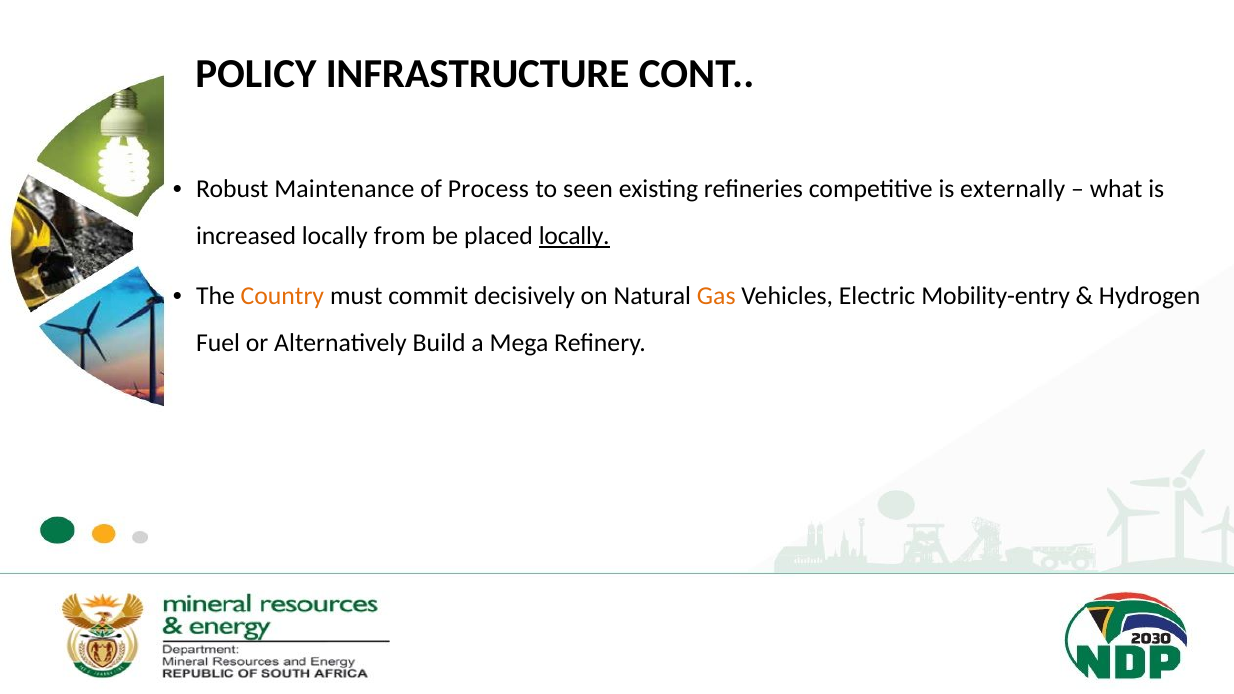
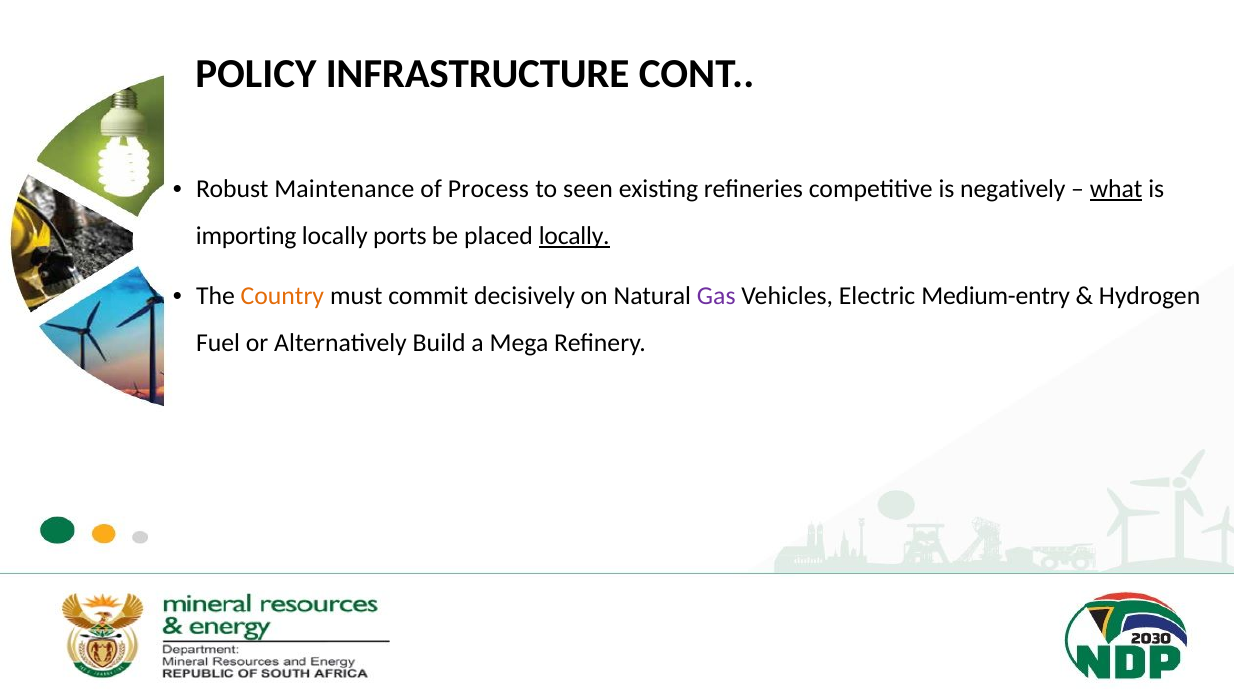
externally: externally -> negatively
what underline: none -> present
increased: increased -> importing
from: from -> ports
Gas colour: orange -> purple
Mobility-entry: Mobility-entry -> Medium-entry
